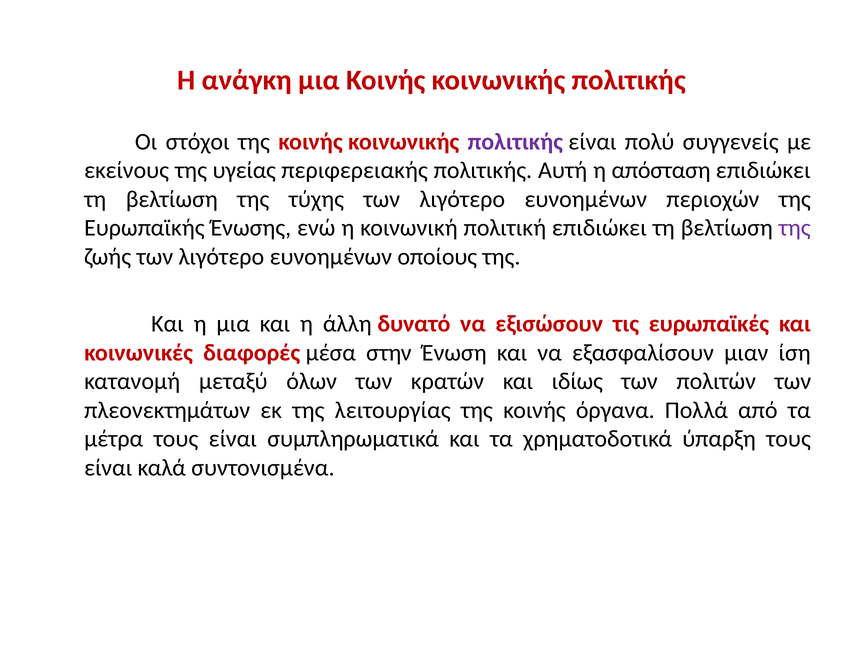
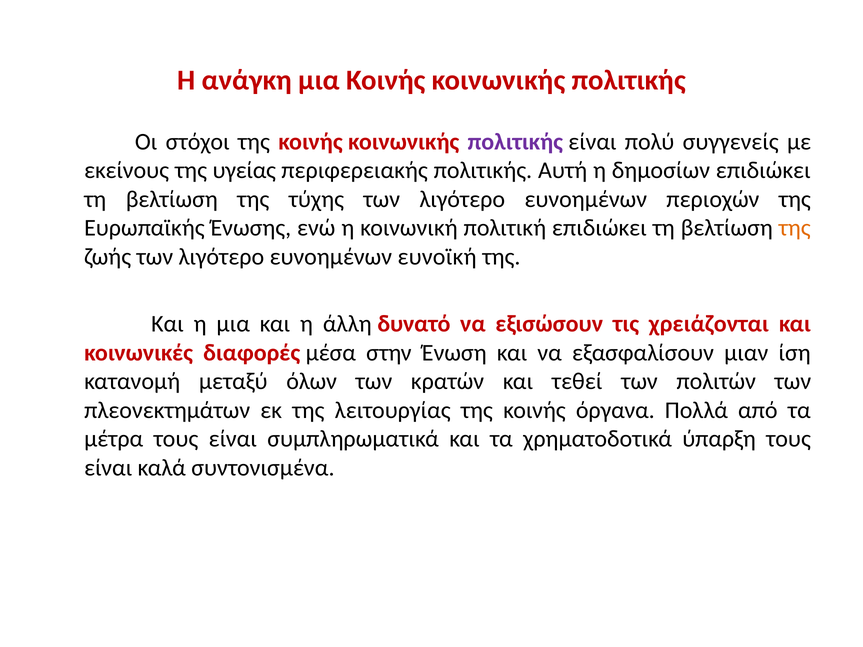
απόσταση: απόσταση -> δημοσίων
της at (795, 228) colour: purple -> orange
οποίους: οποίους -> ευνοϊκή
ευρωπαϊκές: ευρωπαϊκές -> χρειάζονται
ιδίως: ιδίως -> τεθεί
